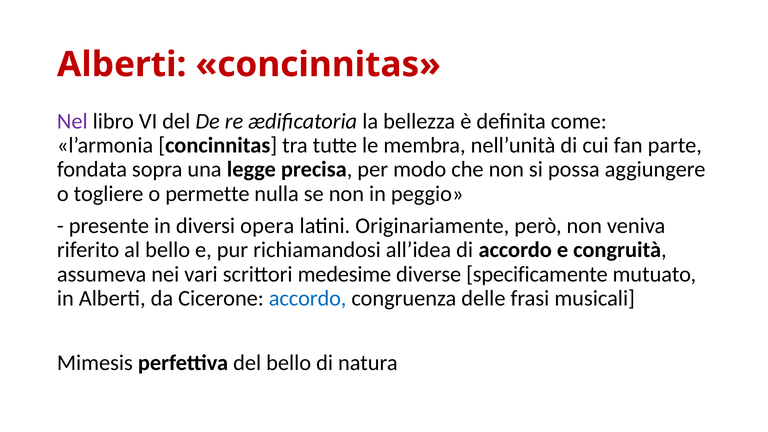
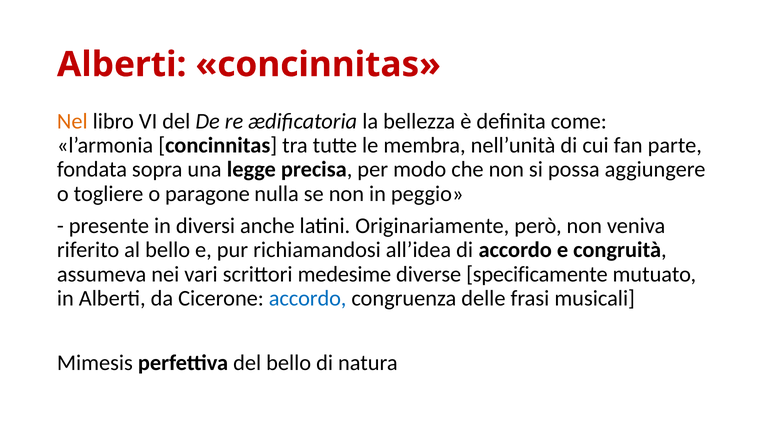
Nel colour: purple -> orange
permette: permette -> paragone
opera: opera -> anche
